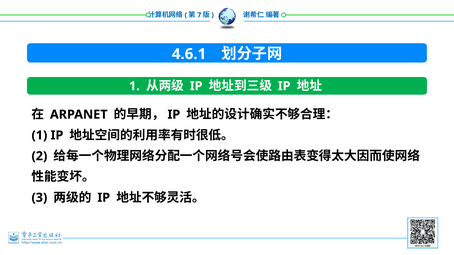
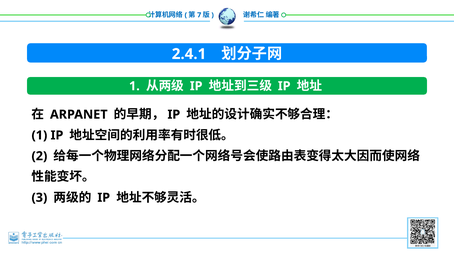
4.6.1: 4.6.1 -> 2.4.1
